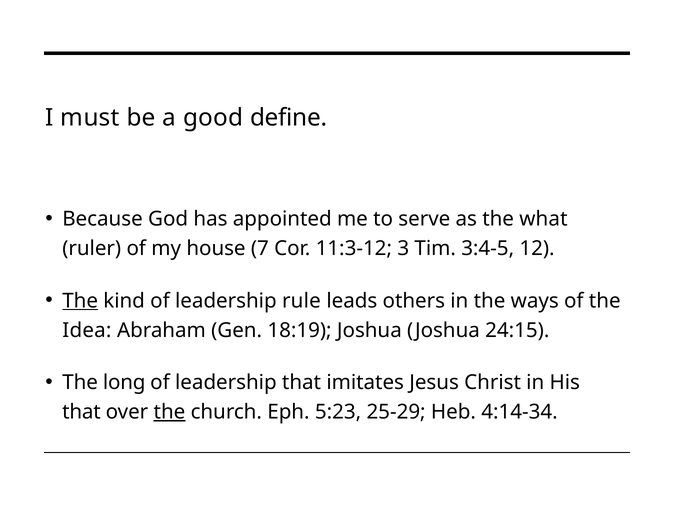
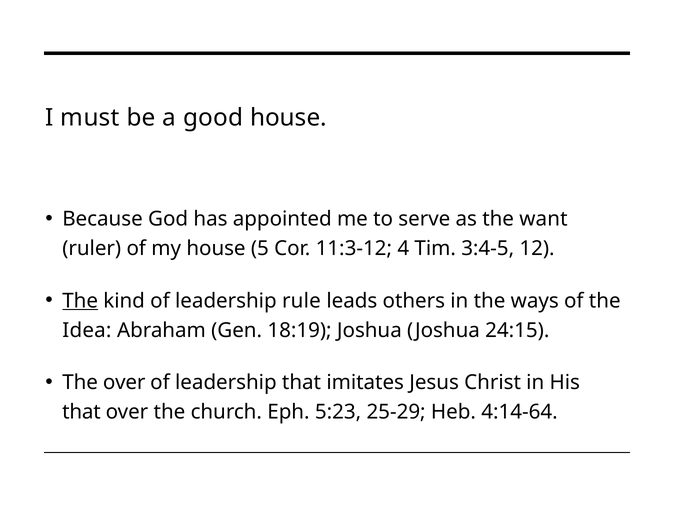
good define: define -> house
what: what -> want
7: 7 -> 5
3: 3 -> 4
The long: long -> over
the at (169, 412) underline: present -> none
4:14-34: 4:14-34 -> 4:14-64
